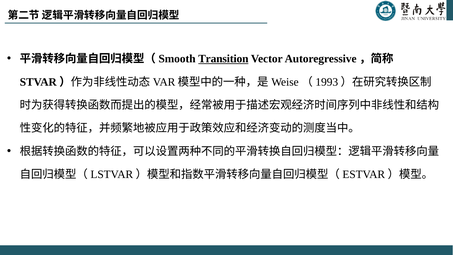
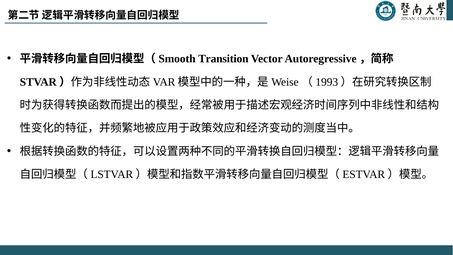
Transition underline: present -> none
